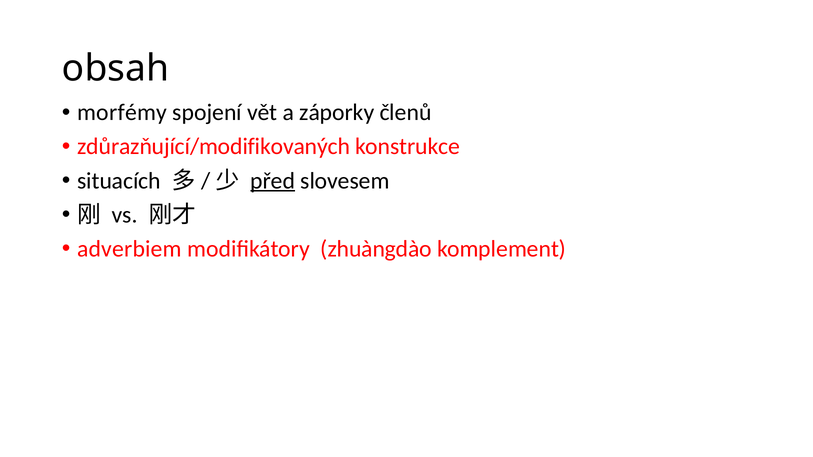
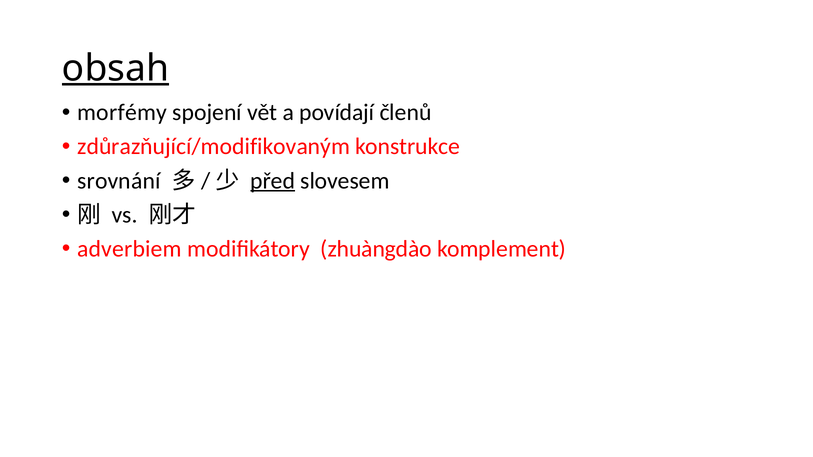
obsah underline: none -> present
záporky: záporky -> povídají
zdůrazňující/modifikovaných: zdůrazňující/modifikovaných -> zdůrazňující/modifikovaným
situacích: situacích -> srovnání
